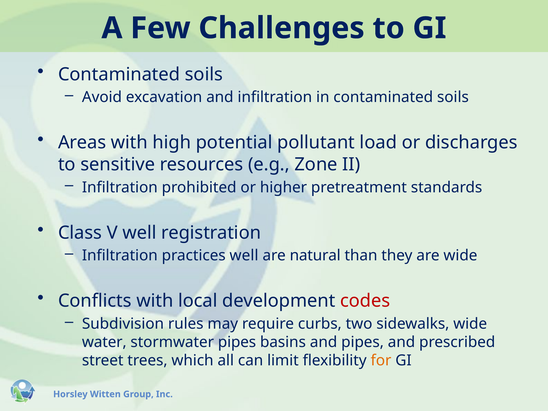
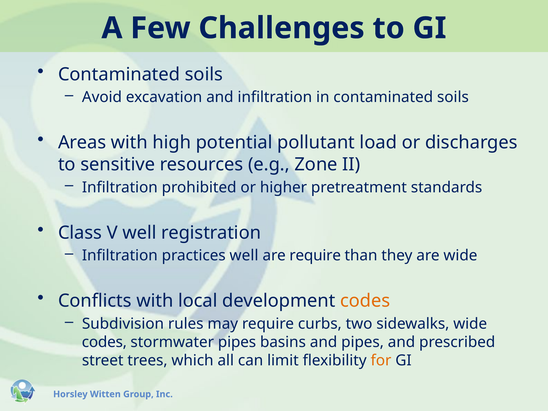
are natural: natural -> require
codes at (365, 301) colour: red -> orange
water at (104, 342): water -> codes
